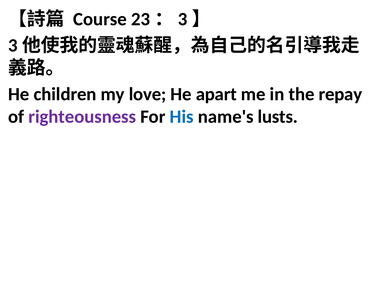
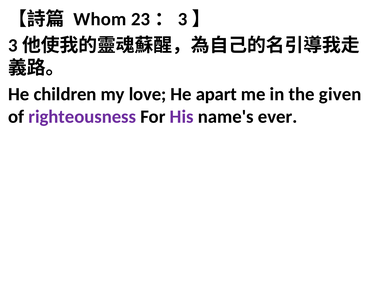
Course: Course -> Whom
repay: repay -> given
His colour: blue -> purple
lusts: lusts -> ever
